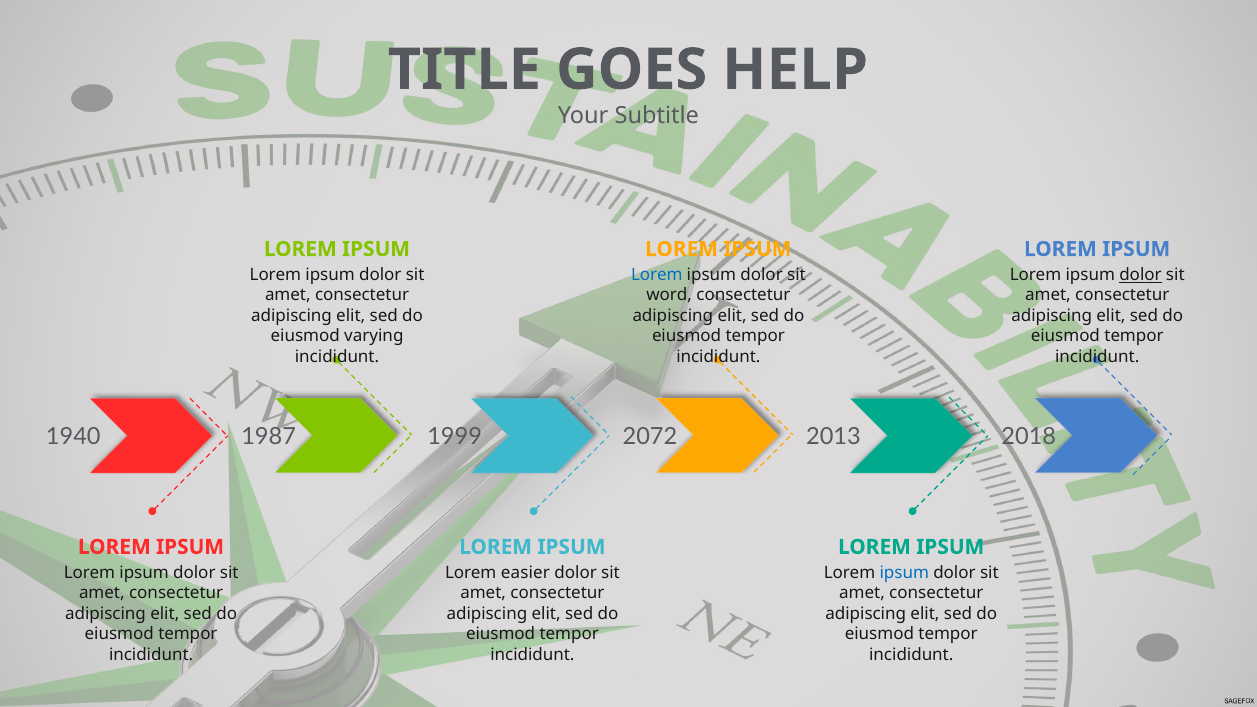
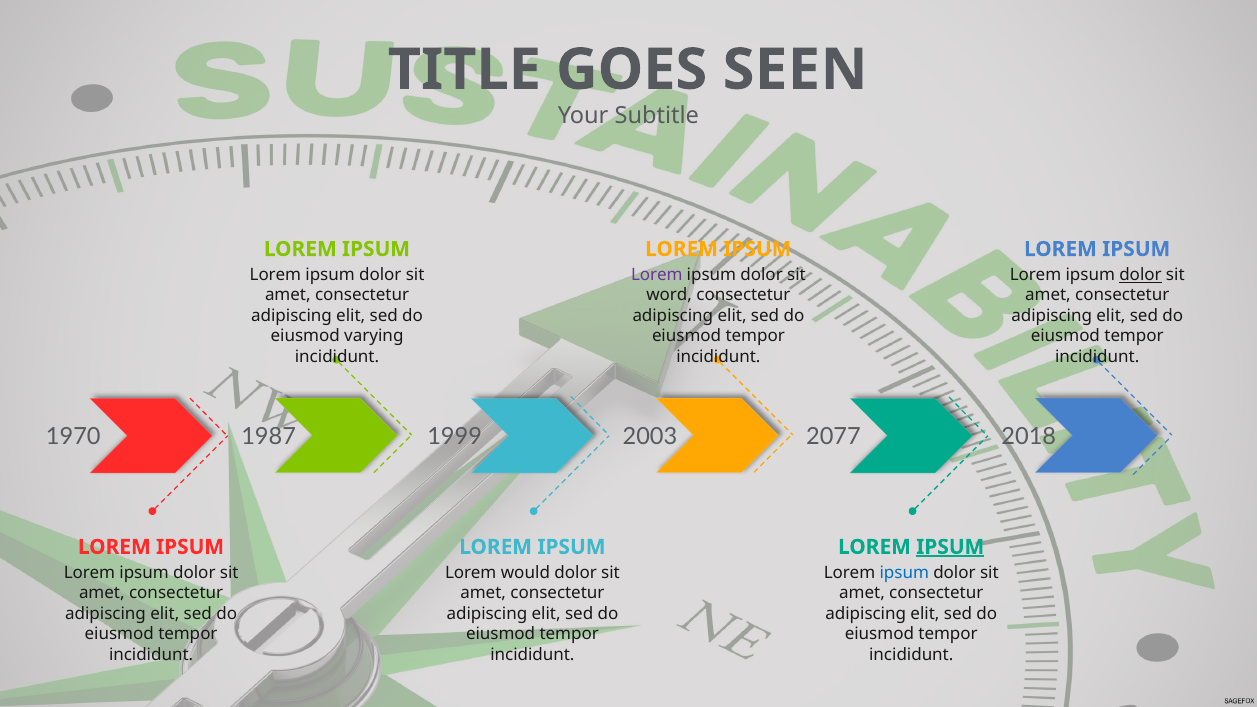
HELP: HELP -> SEEN
Lorem at (657, 275) colour: blue -> purple
1940: 1940 -> 1970
2072: 2072 -> 2003
2013: 2013 -> 2077
IPSUM at (950, 547) underline: none -> present
easier: easier -> would
